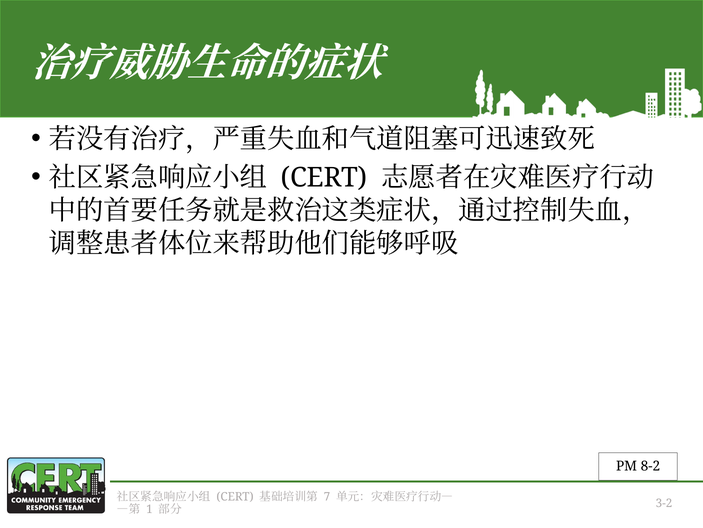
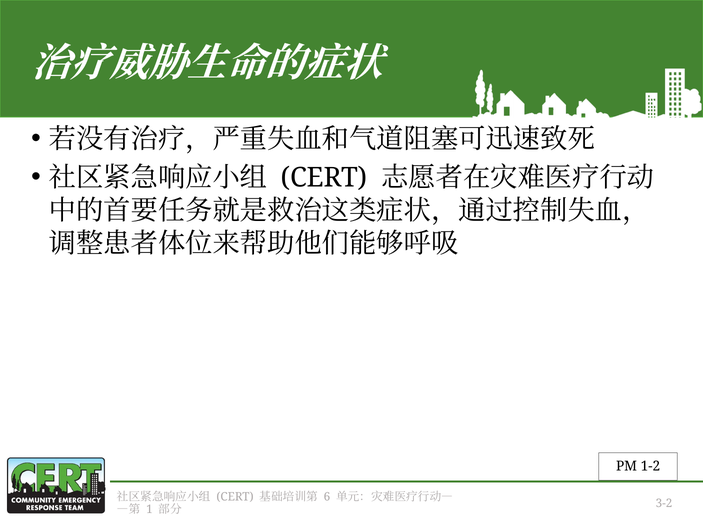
8-2: 8-2 -> 1-2
7: 7 -> 6
